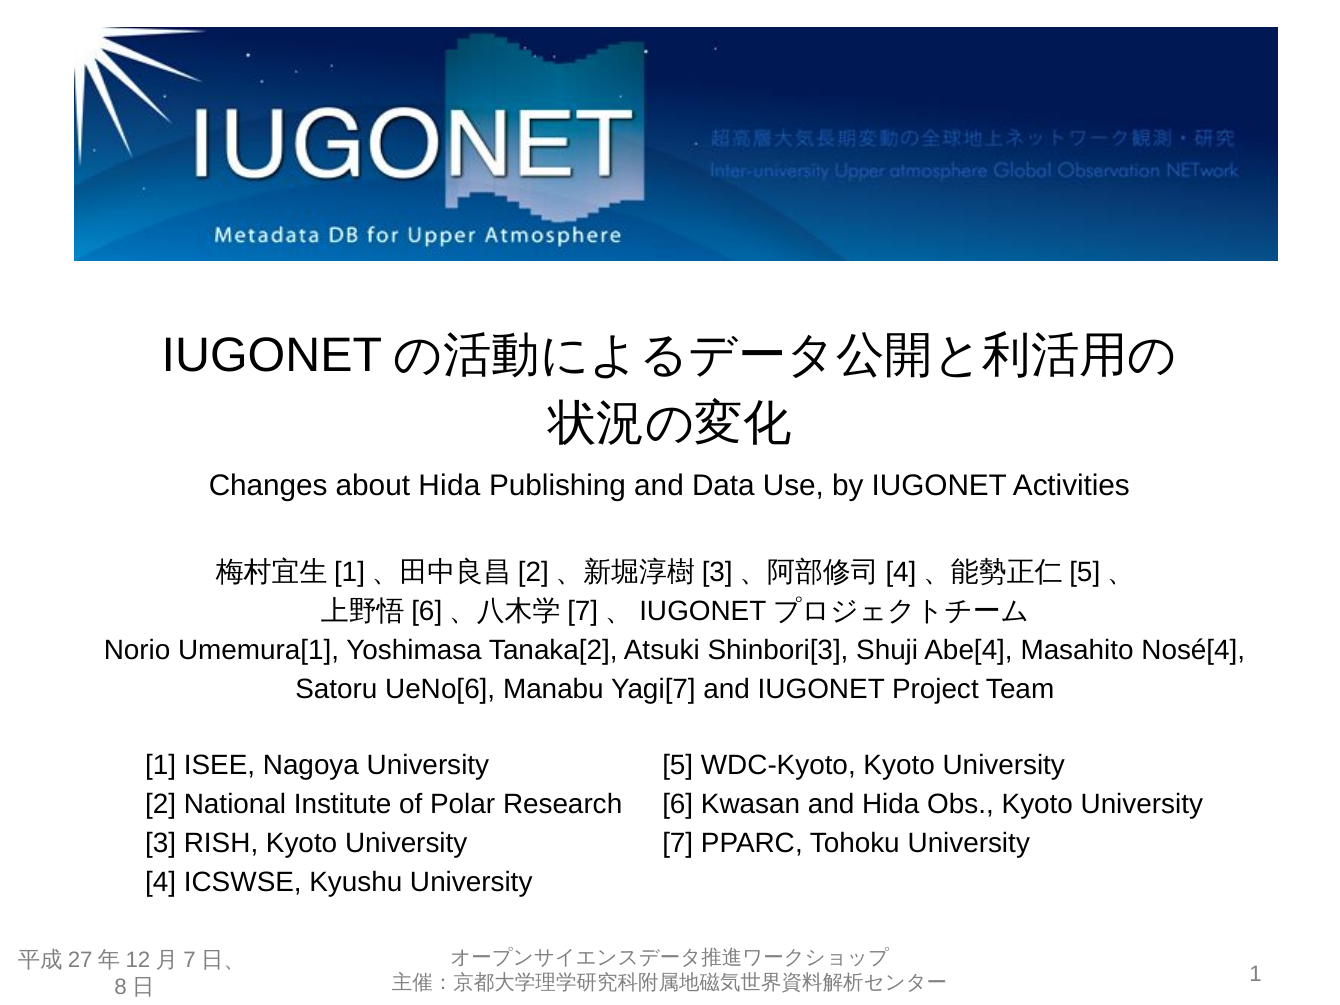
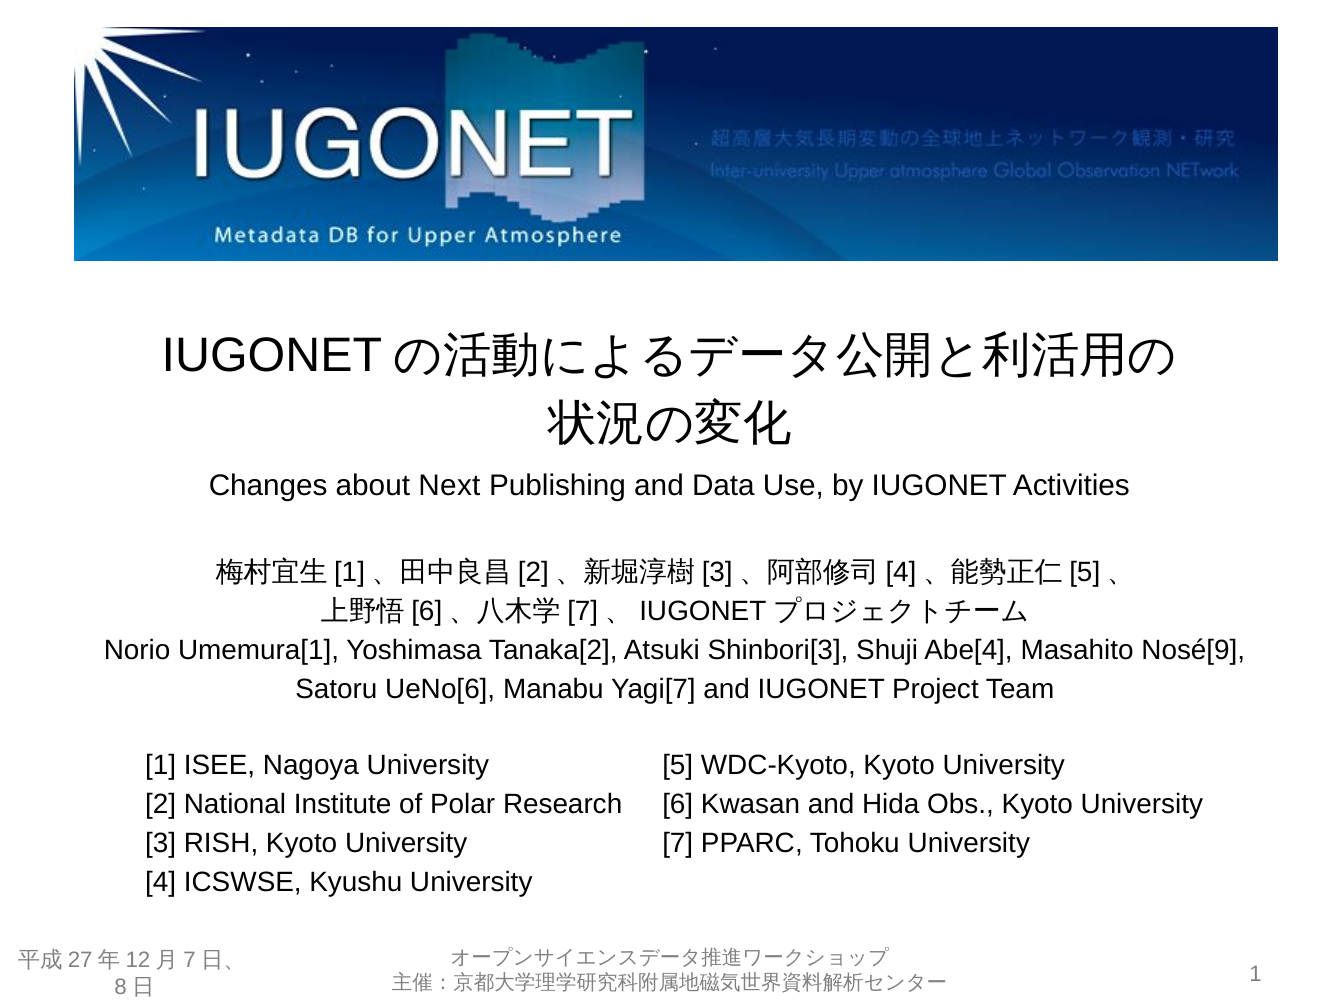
about Hida: Hida -> Next
Nosé[4: Nosé[4 -> Nosé[9
